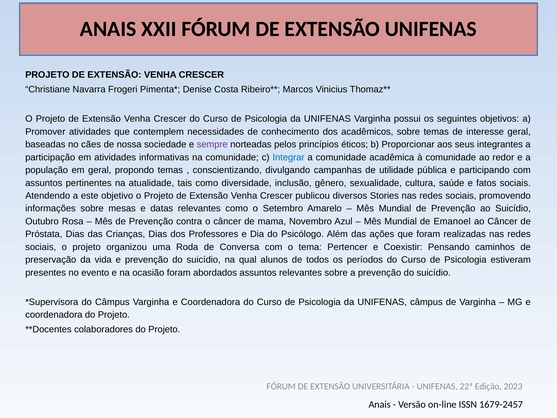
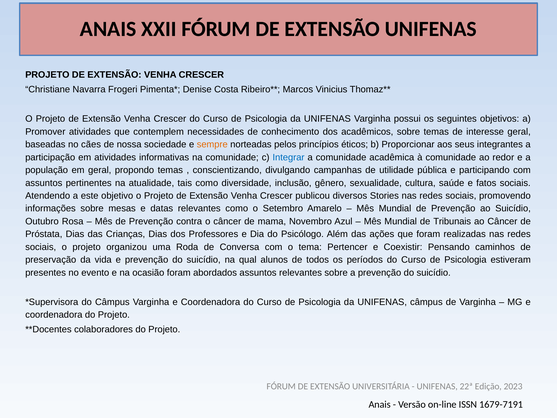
sempre colour: purple -> orange
Emanoel: Emanoel -> Tribunais
1679-2457: 1679-2457 -> 1679-7191
